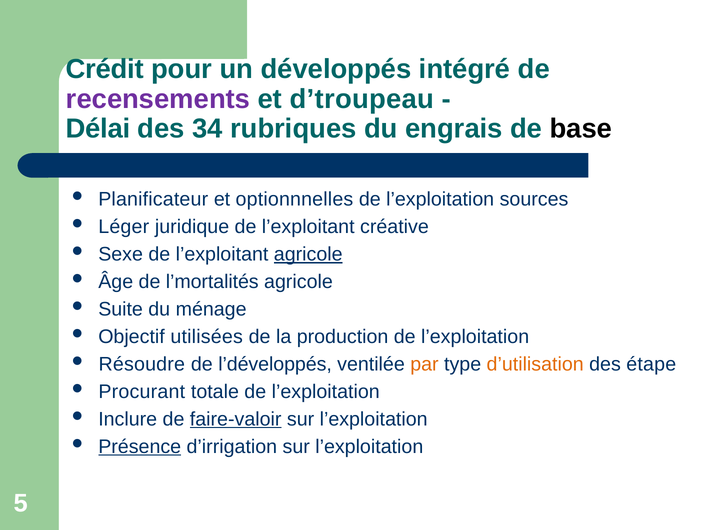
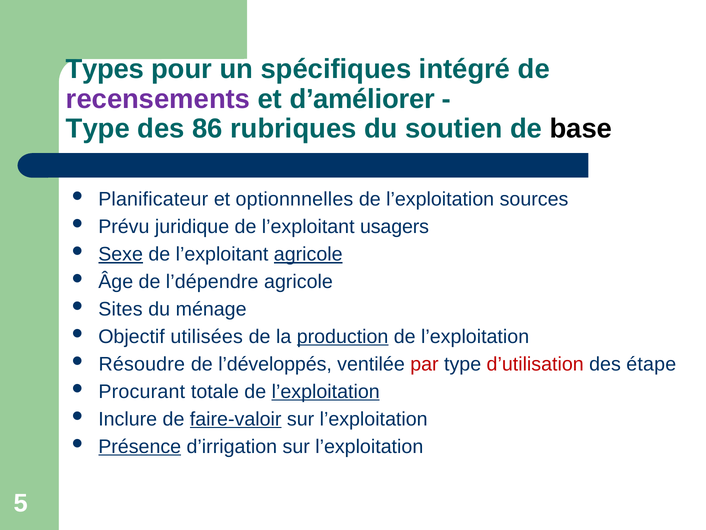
Crédit: Crédit -> Types
développés: développés -> spécifiques
d’troupeau: d’troupeau -> d’améliorer
Délai at (98, 129): Délai -> Type
34: 34 -> 86
engrais: engrais -> soutien
Léger: Léger -> Prévu
créative: créative -> usagers
Sexe underline: none -> present
l’mortalités: l’mortalités -> l’dépendre
Suite: Suite -> Sites
production underline: none -> present
par colour: orange -> red
d’utilisation colour: orange -> red
l’exploitation at (326, 391) underline: none -> present
